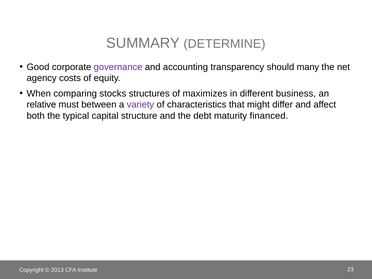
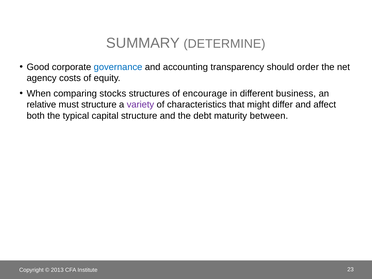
governance colour: purple -> blue
many: many -> order
maximizes: maximizes -> encourage
must between: between -> structure
financed: financed -> between
